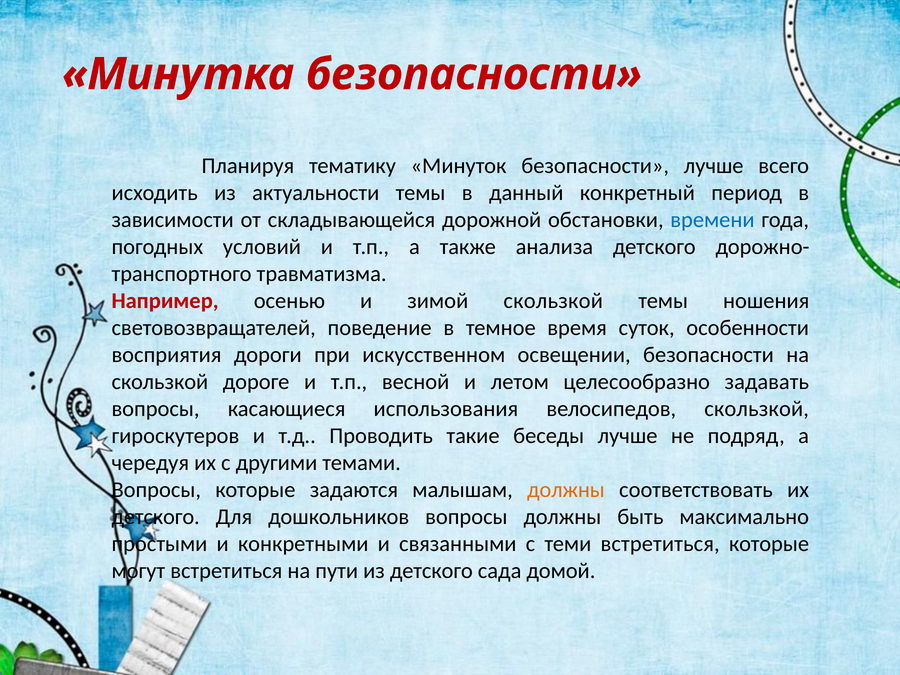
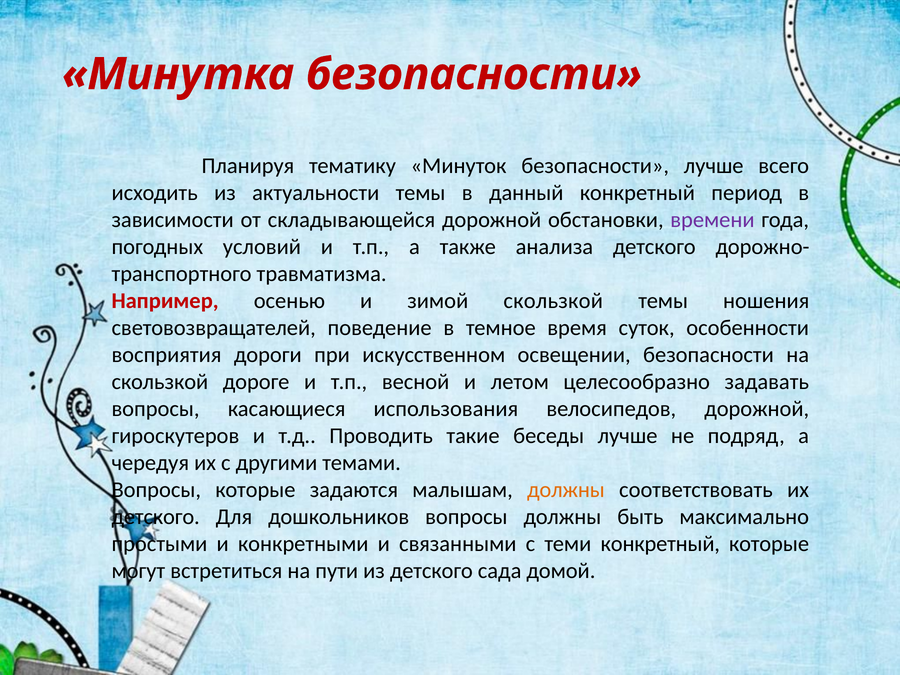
времени colour: blue -> purple
велосипедов скользкой: скользкой -> дорожной
теми встретиться: встретиться -> конкретный
